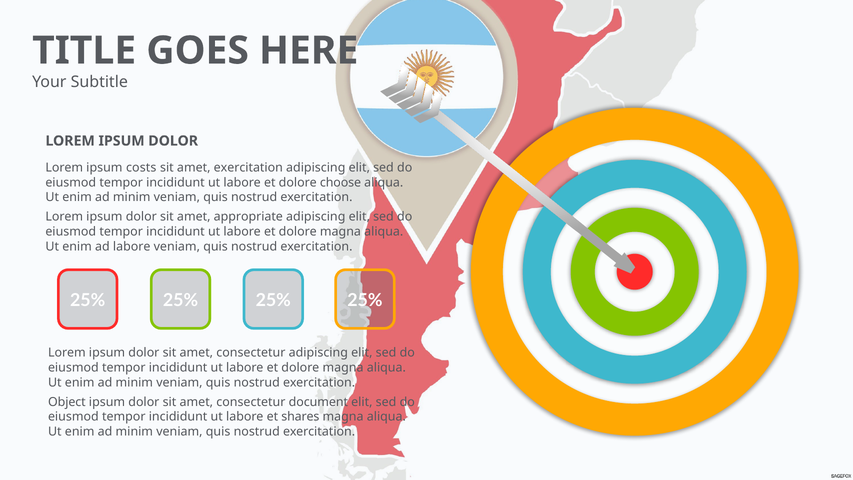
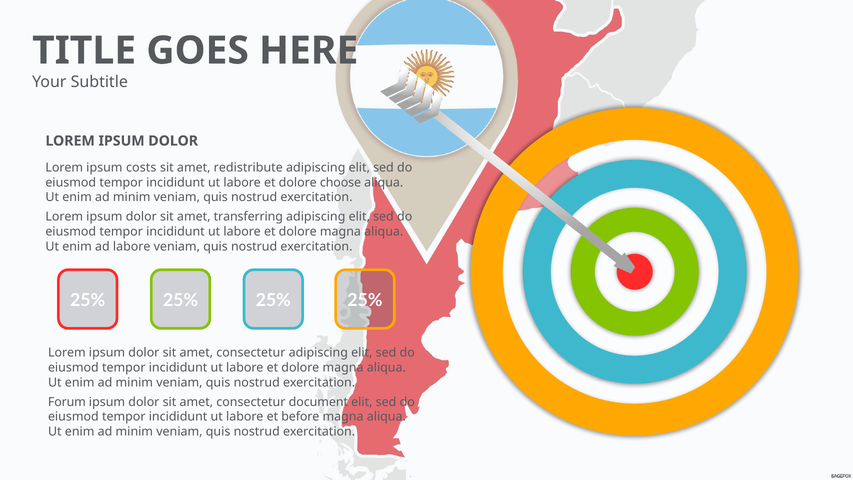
amet exercitation: exercitation -> redistribute
appropriate: appropriate -> transferring
Object: Object -> Forum
shares: shares -> before
